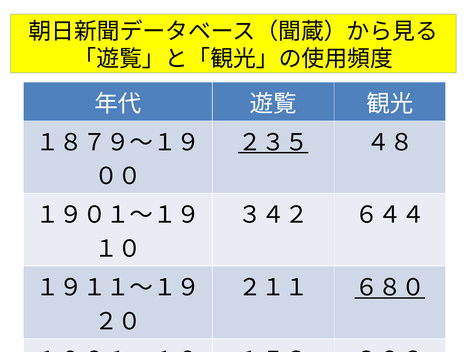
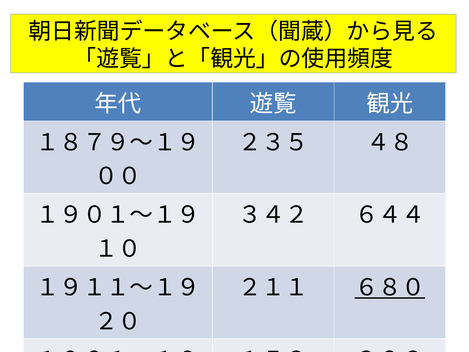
２３５ underline: present -> none
